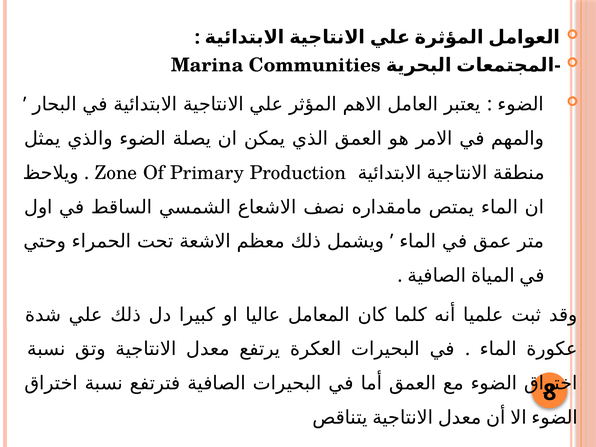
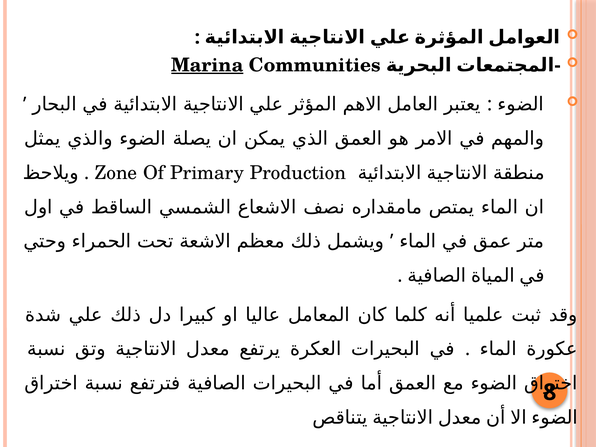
Marina underline: none -> present
